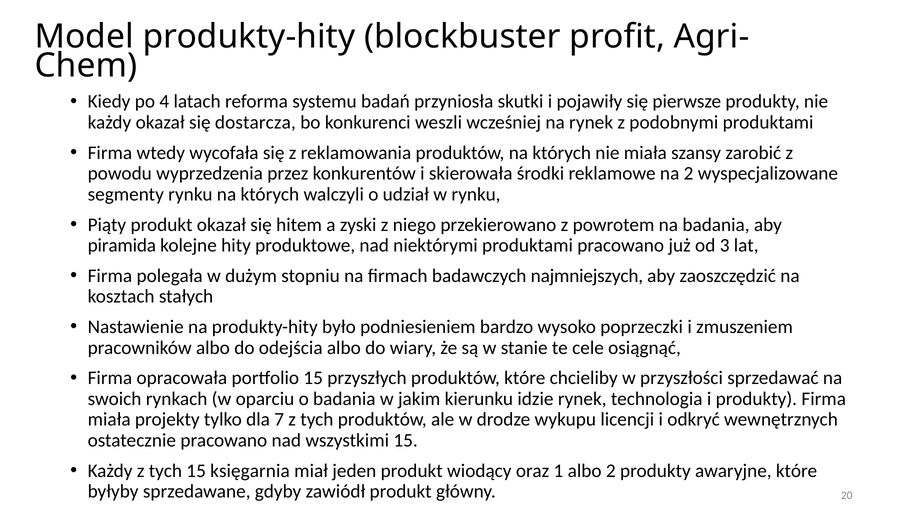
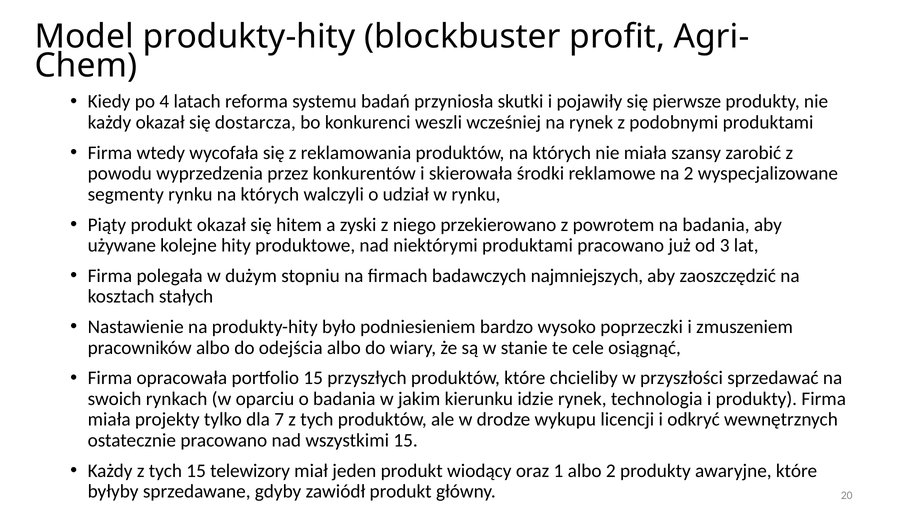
piramida: piramida -> używane
księgarnia: księgarnia -> telewizory
